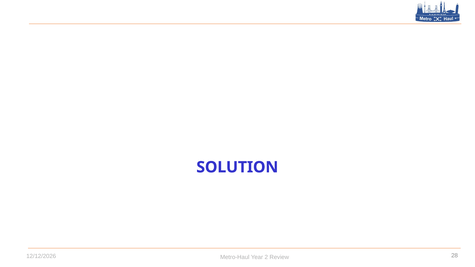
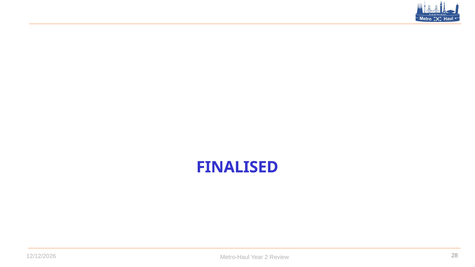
SOLUTION: SOLUTION -> FINALISED
